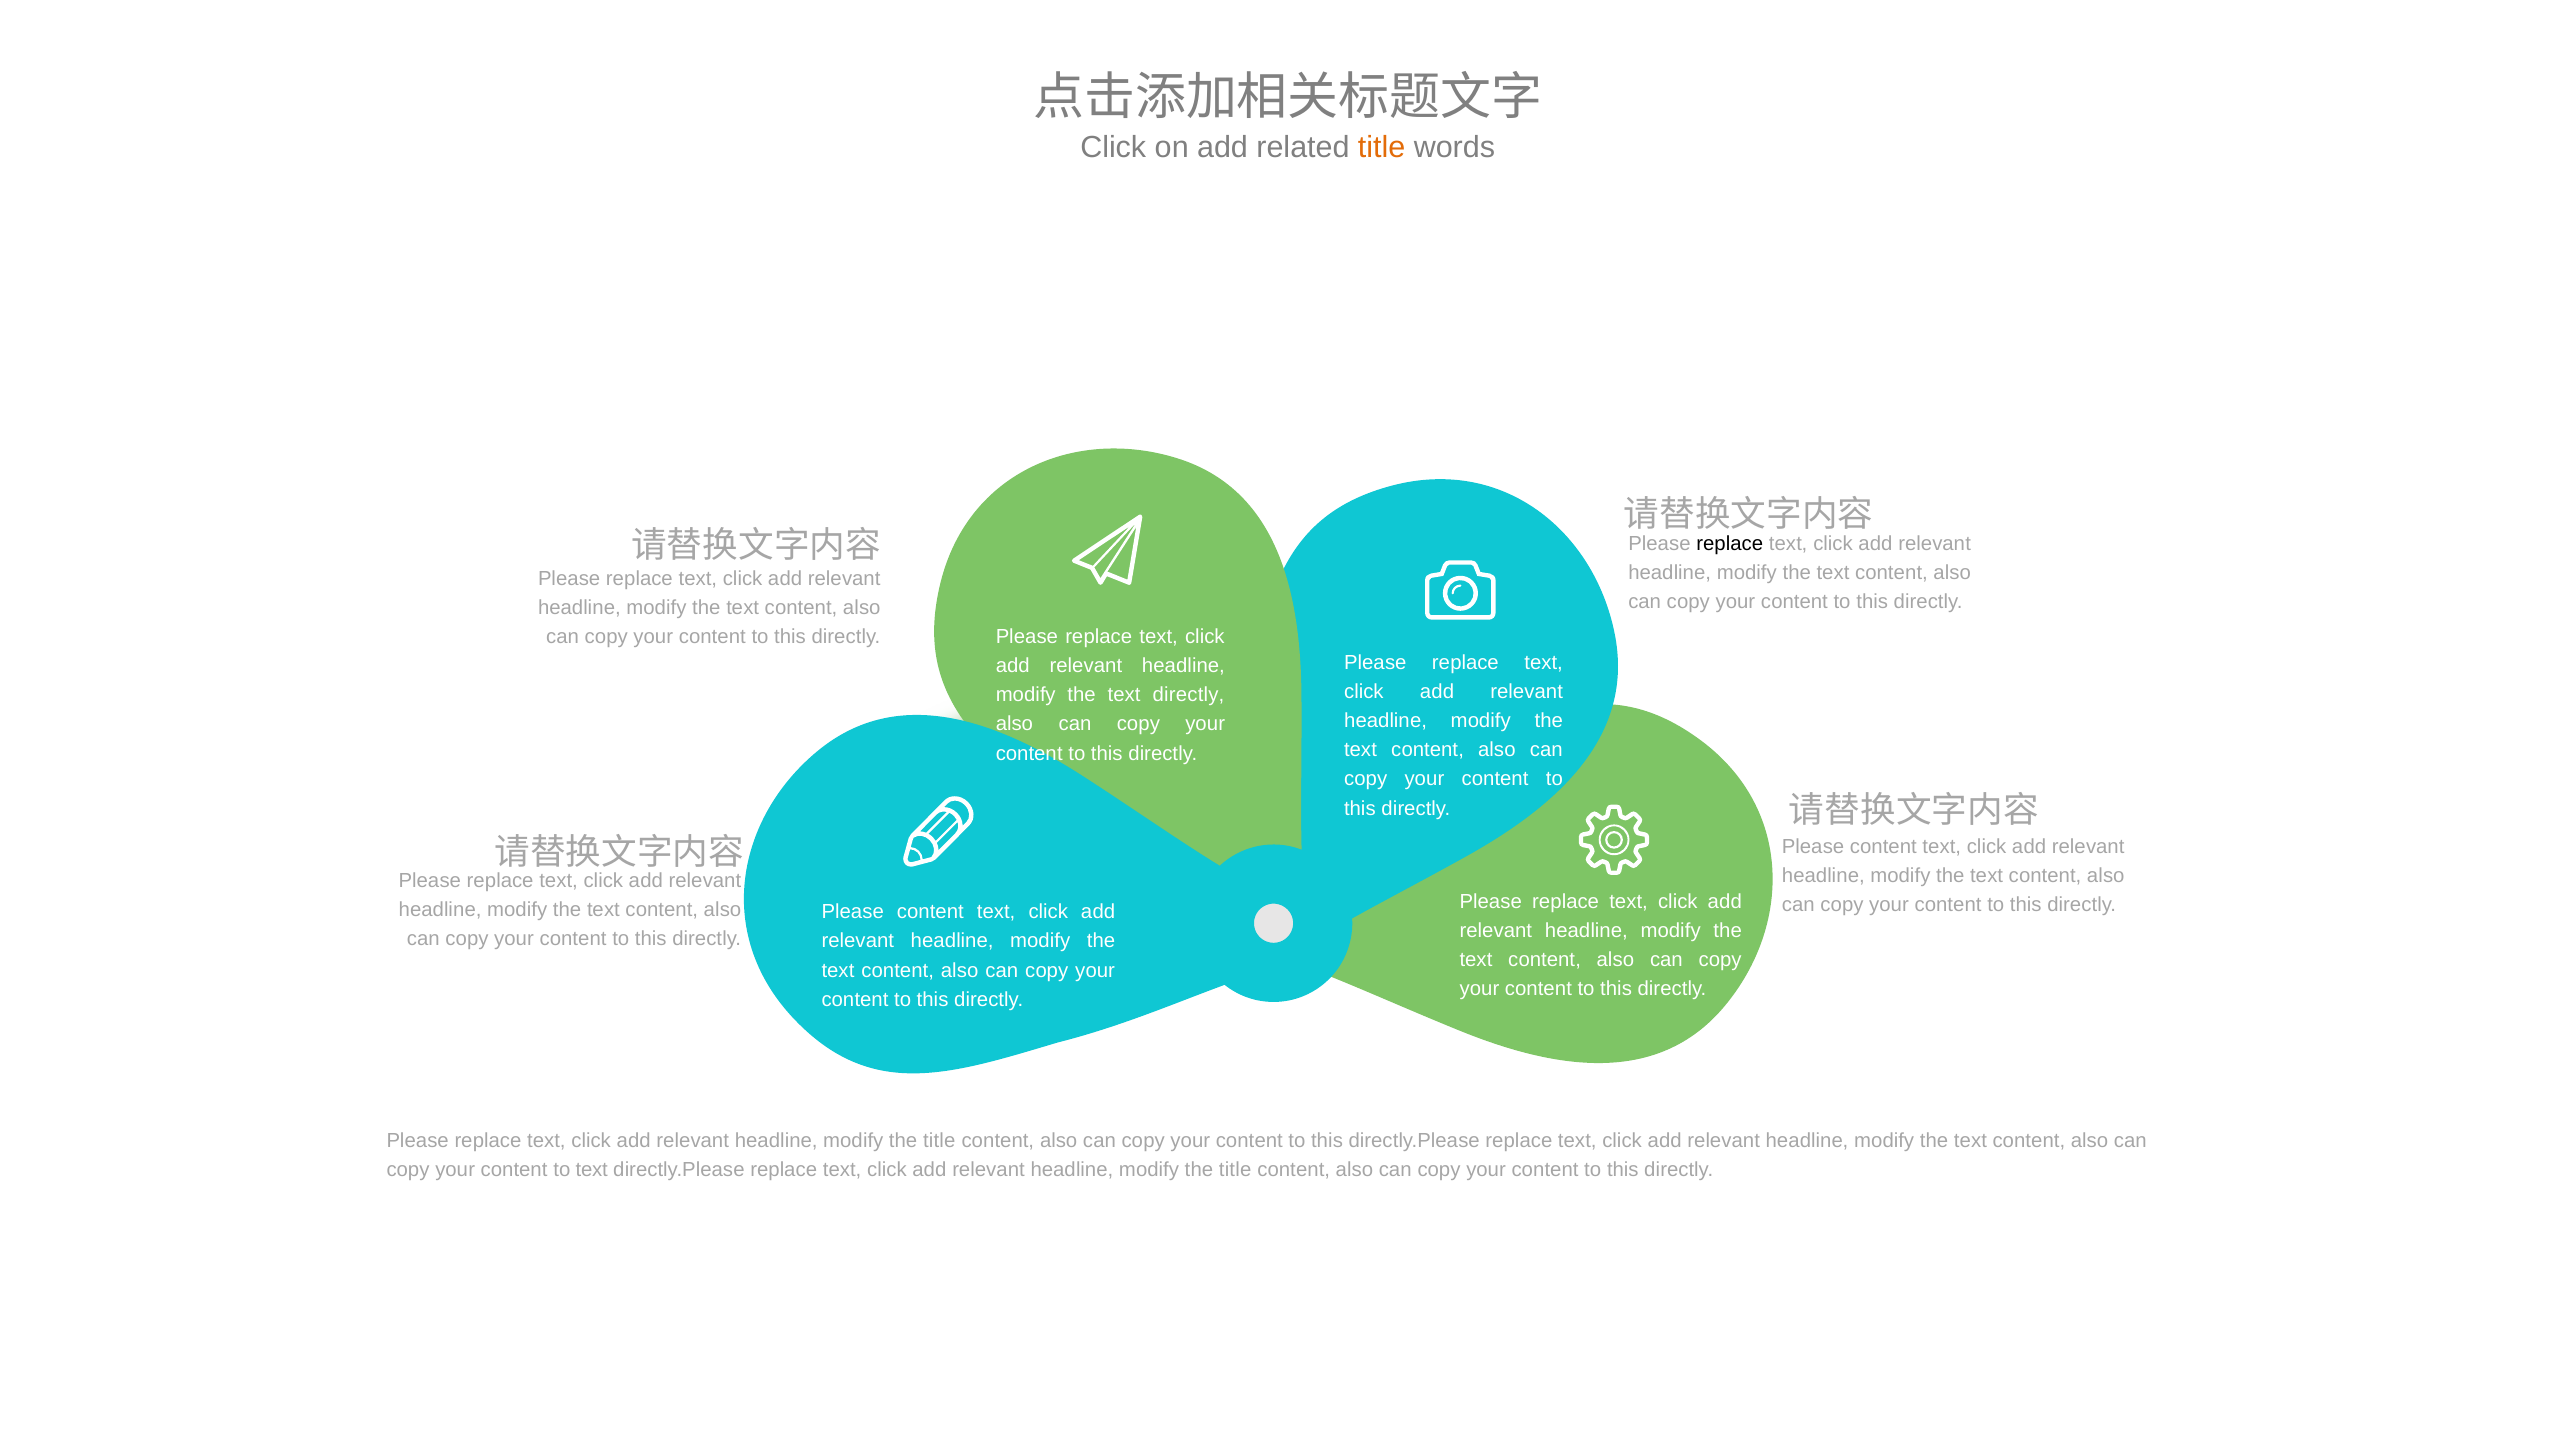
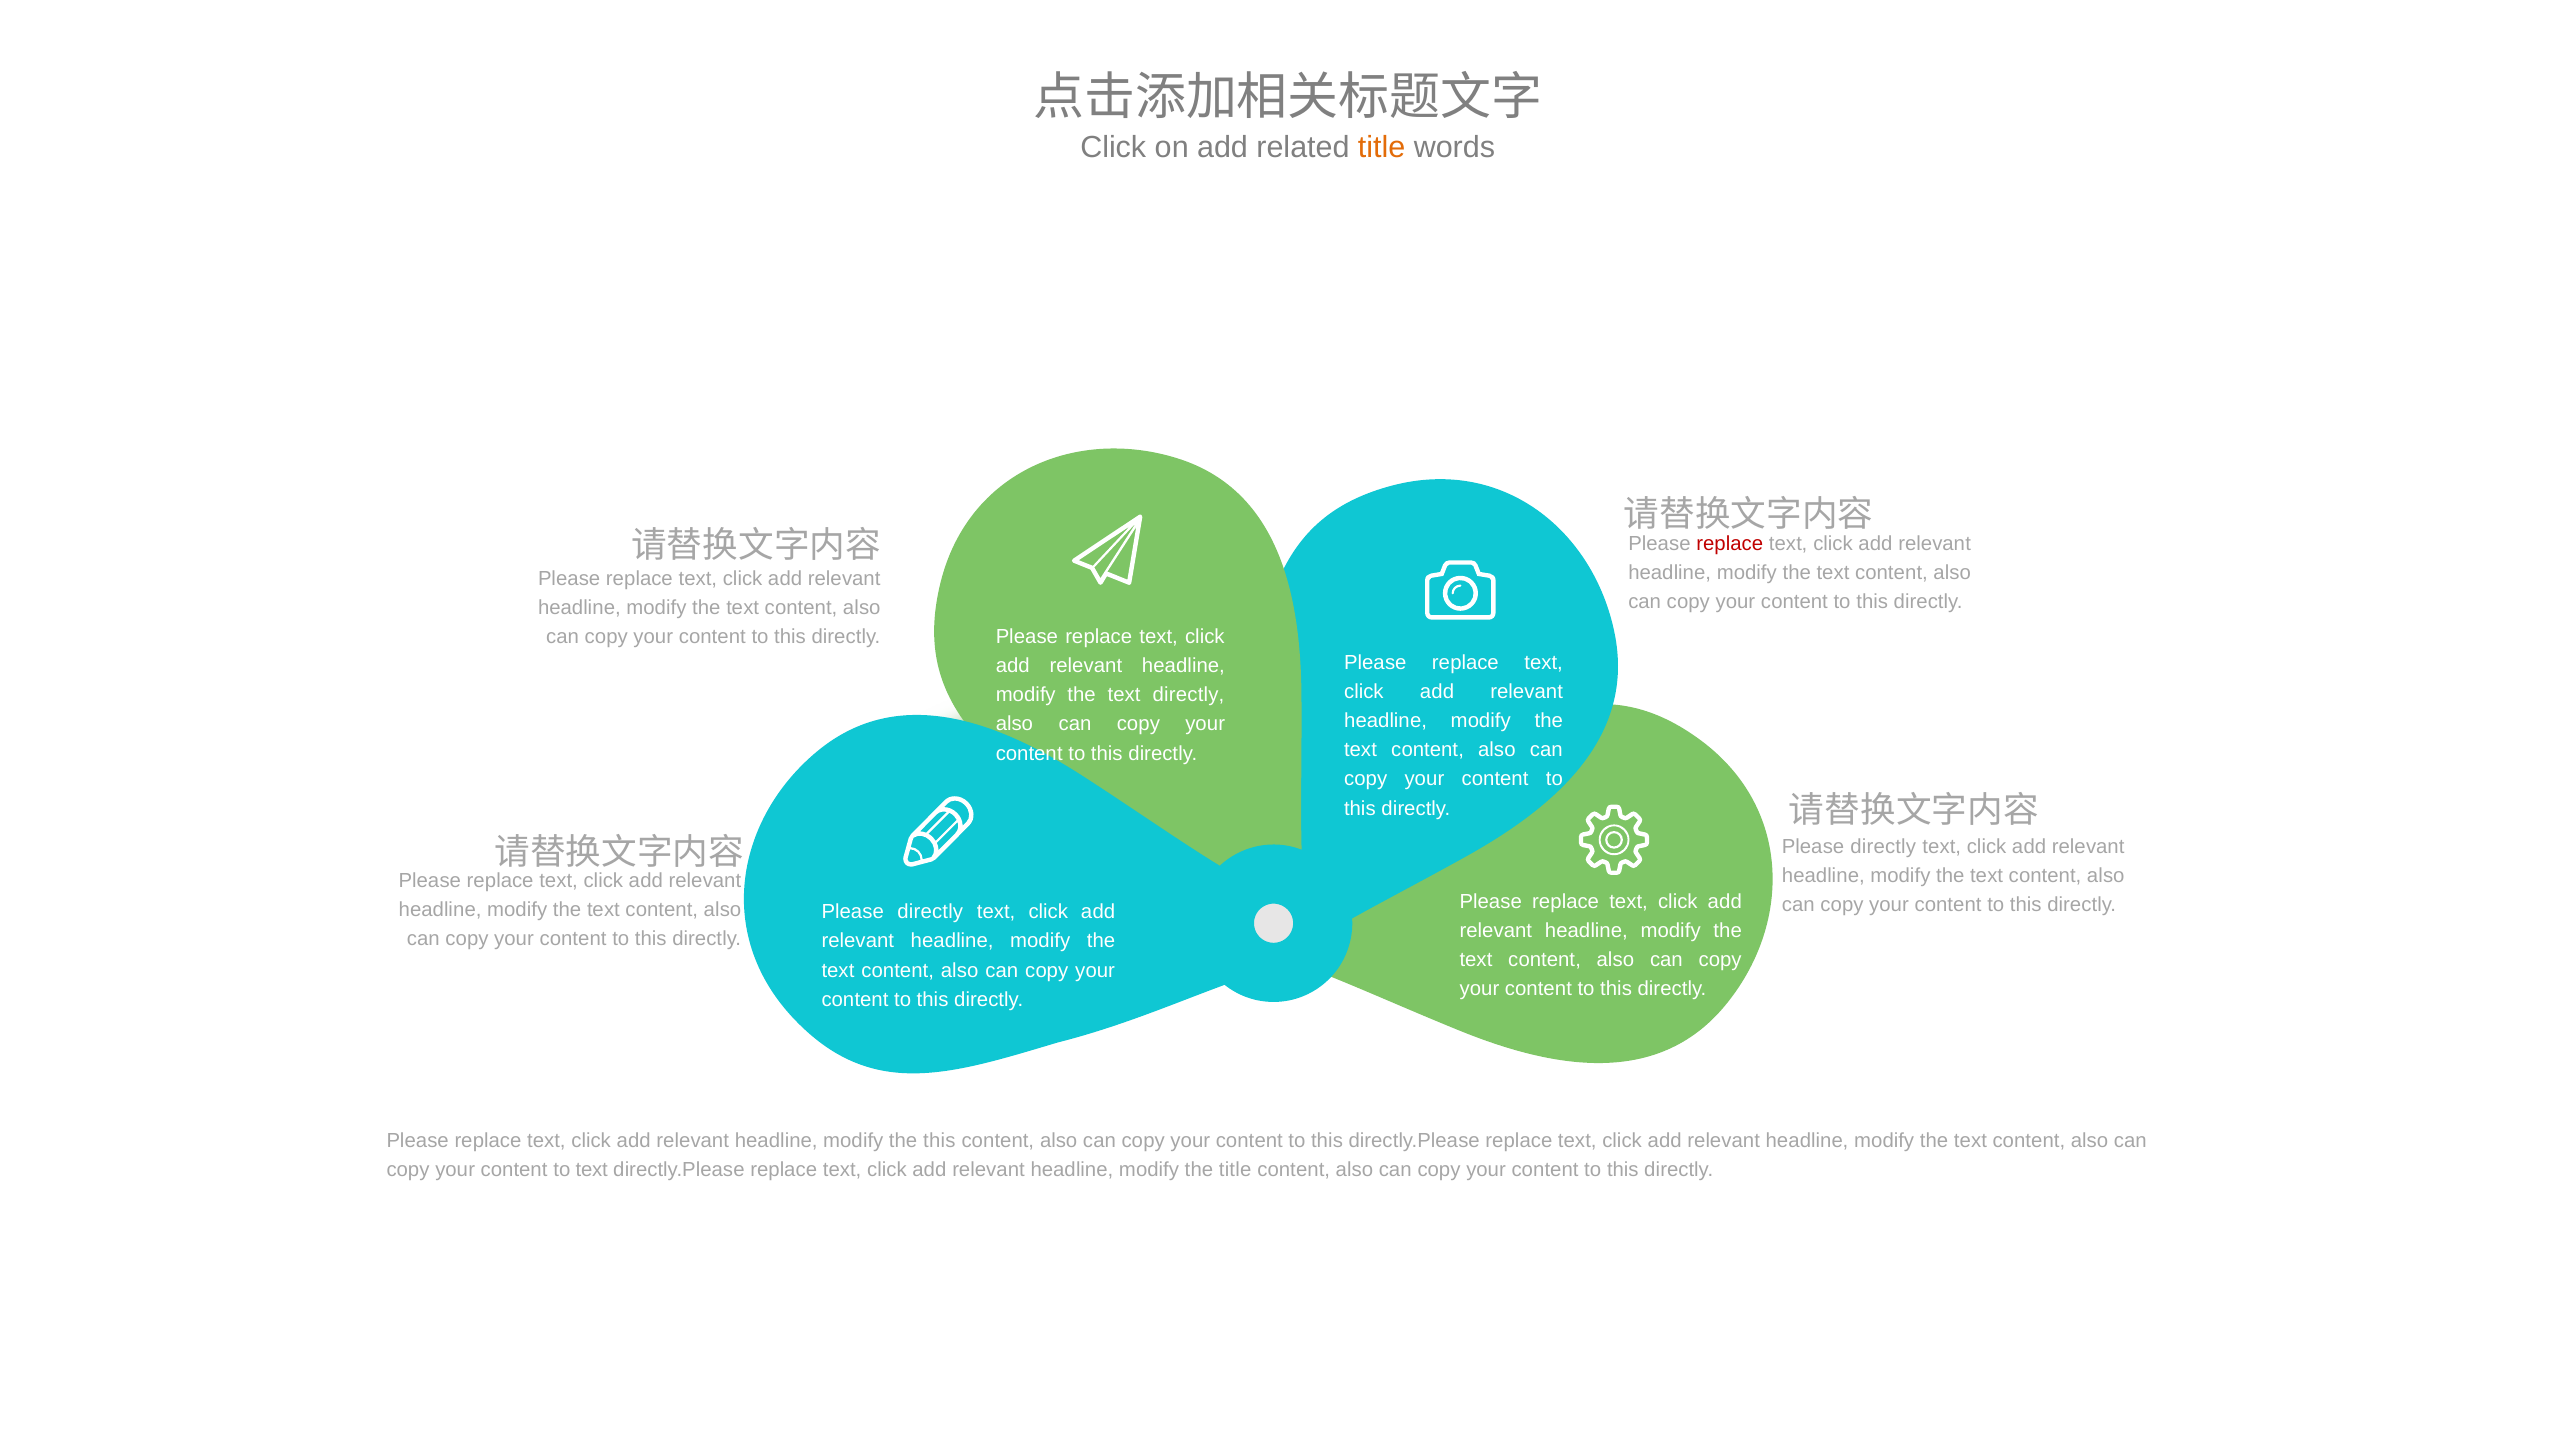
replace at (1730, 543) colour: black -> red
content at (1883, 847): content -> directly
content at (930, 912): content -> directly
title at (939, 1140): title -> this
